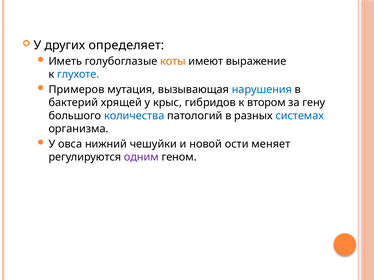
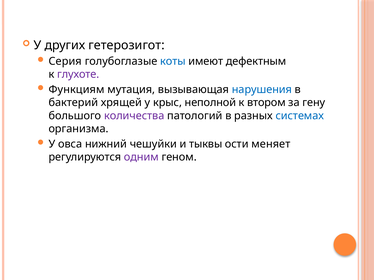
определяет: определяет -> гетерозигот
Иметь: Иметь -> Серия
коты colour: orange -> blue
выражение: выражение -> дефектным
глухоте colour: blue -> purple
Примеров: Примеров -> Функциям
гибридов: гибридов -> неполной
количества colour: blue -> purple
новой: новой -> тыквы
